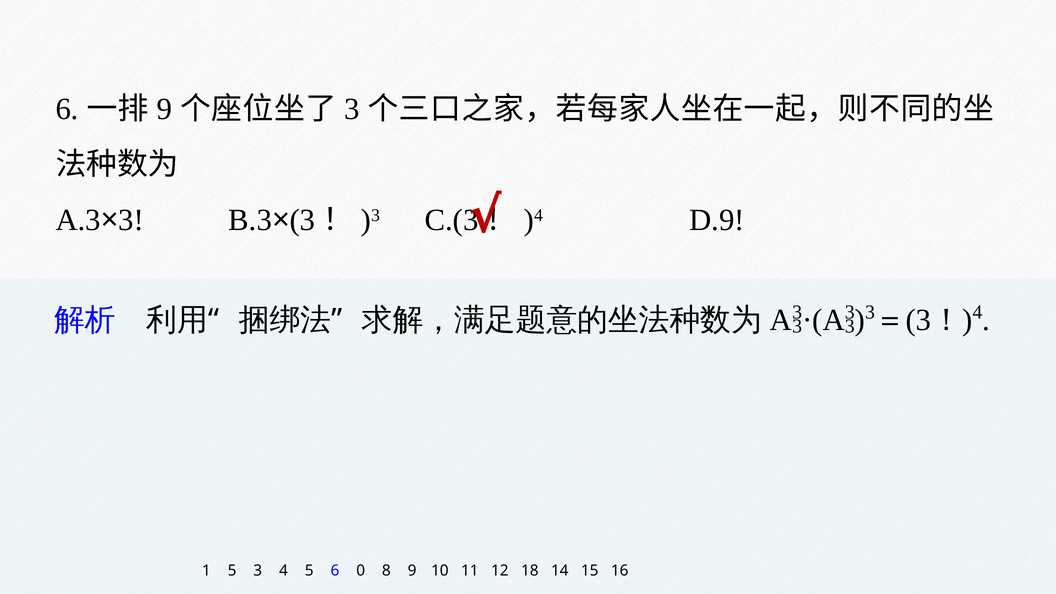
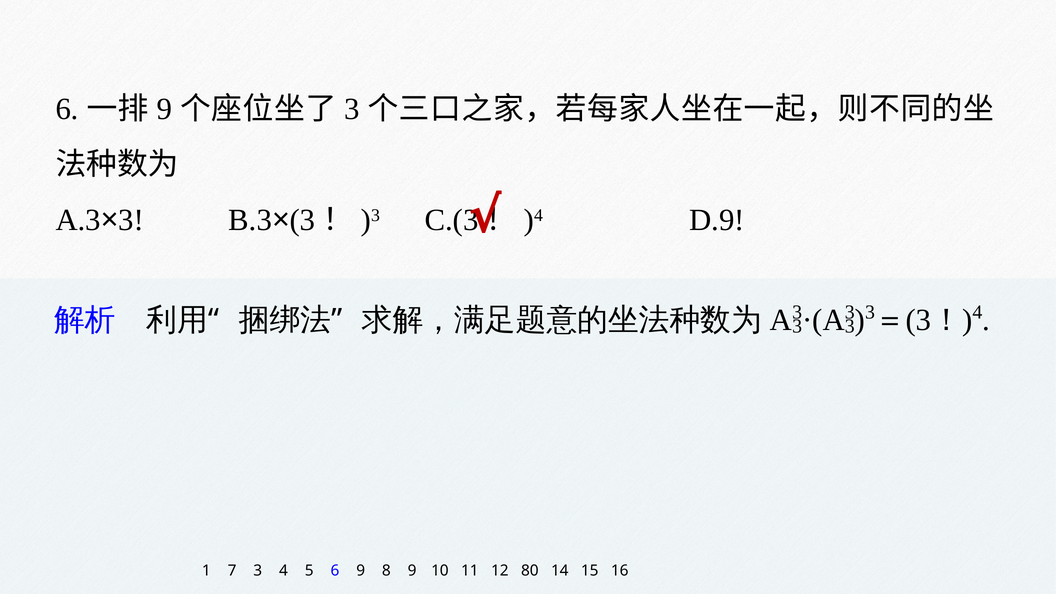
1 5: 5 -> 7
6 0: 0 -> 9
18: 18 -> 80
